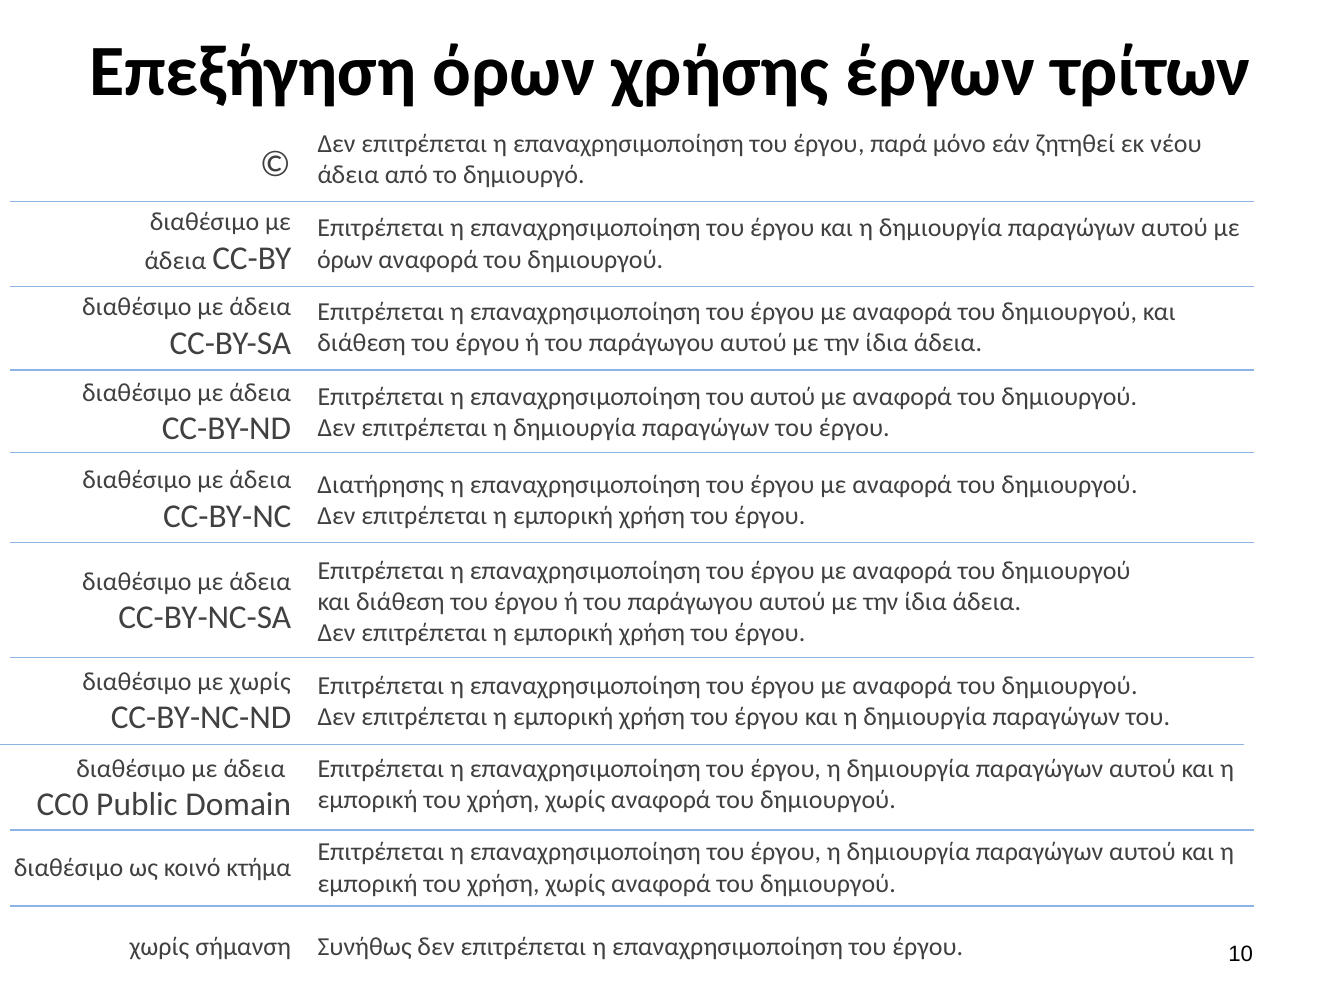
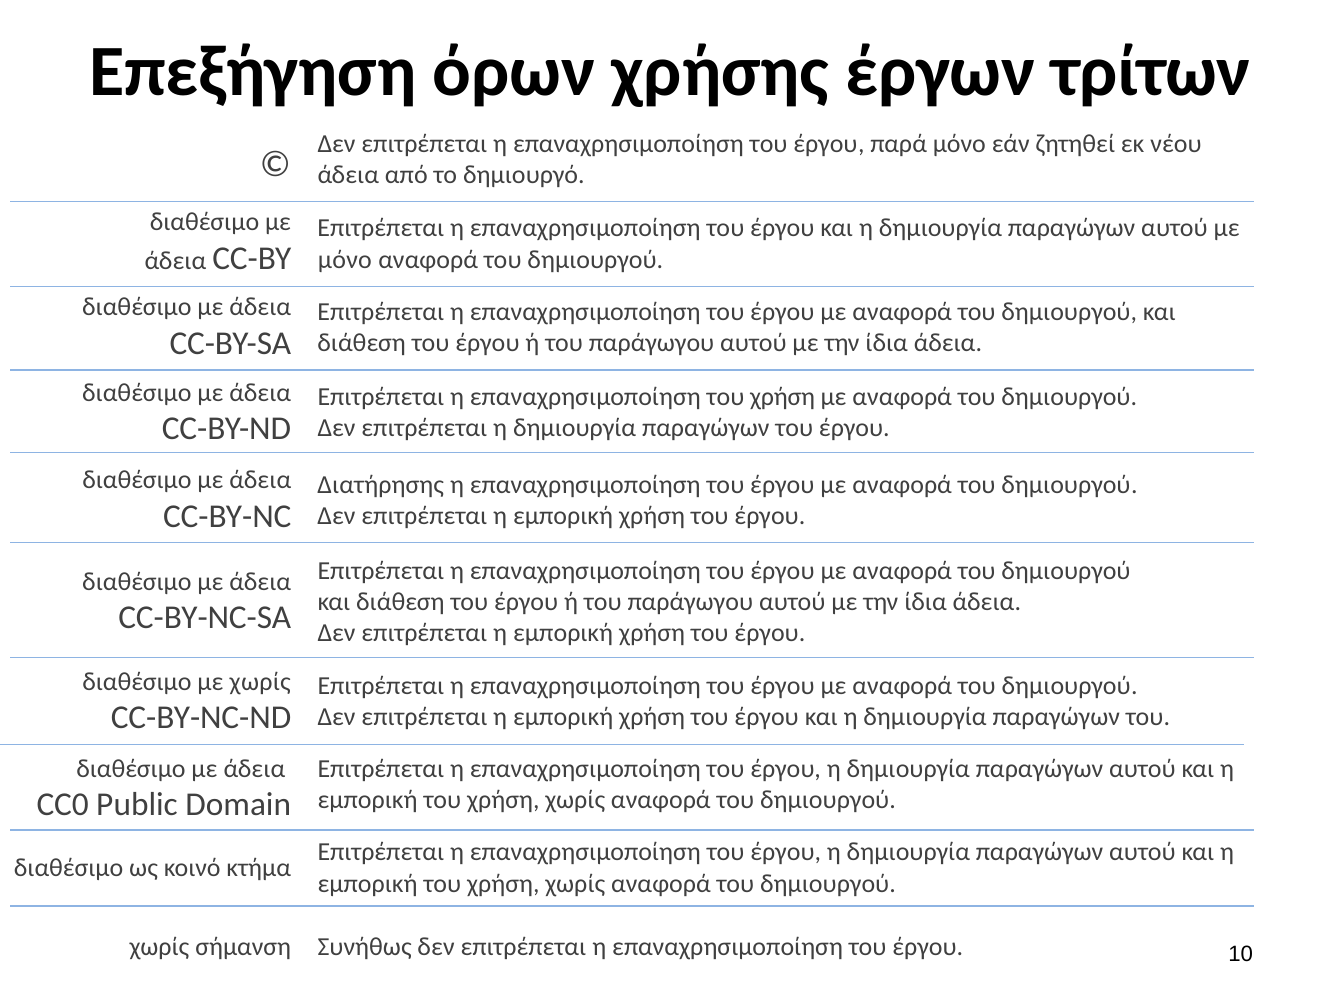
όρων at (345, 260): όρων -> μόνο
επαναχρησιμοποίηση του αυτού: αυτού -> χρήση
